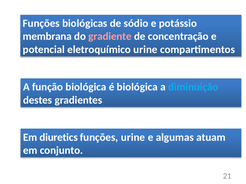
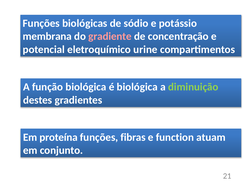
diminuição colour: light blue -> light green
diuretics: diuretics -> proteína
funções urine: urine -> fibras
algumas: algumas -> function
